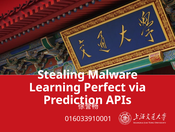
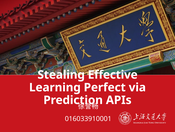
Malware: Malware -> Effective
